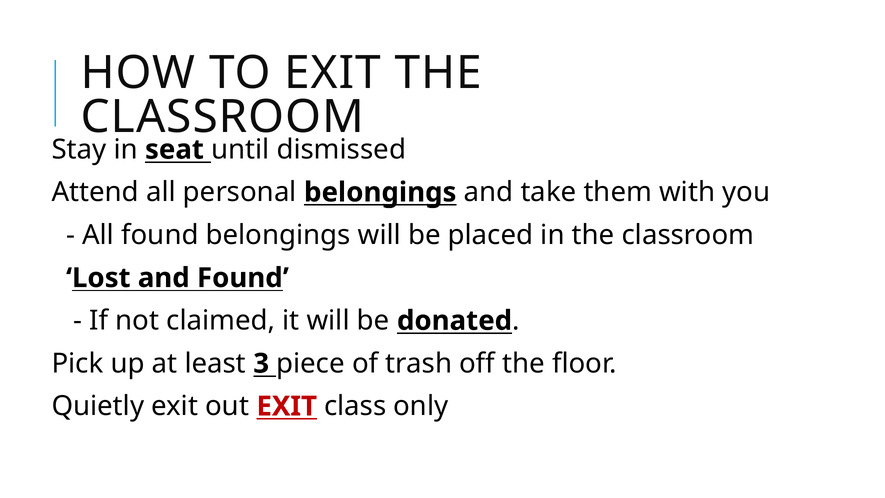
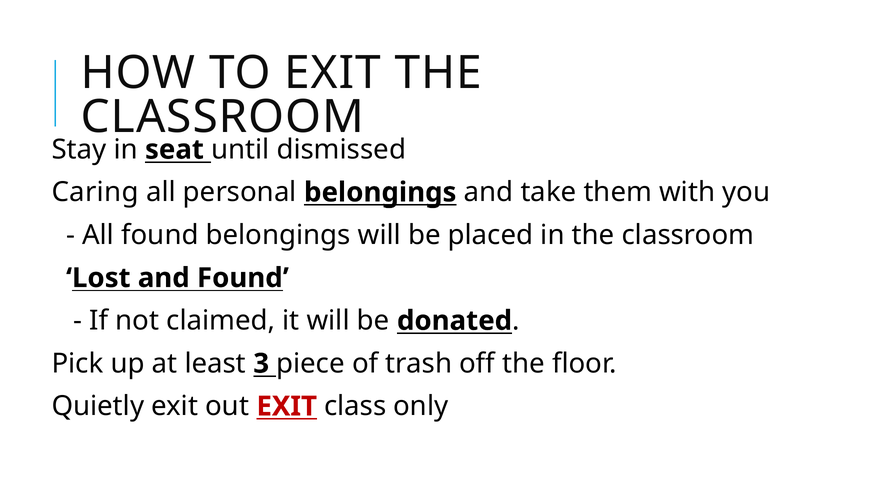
Attend: Attend -> Caring
